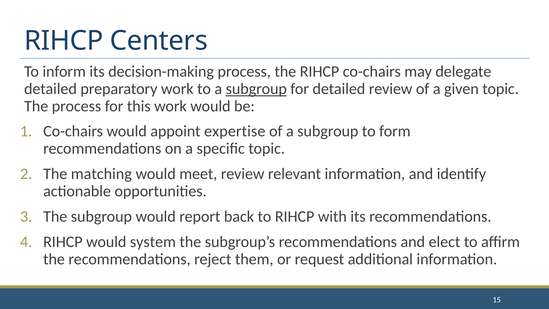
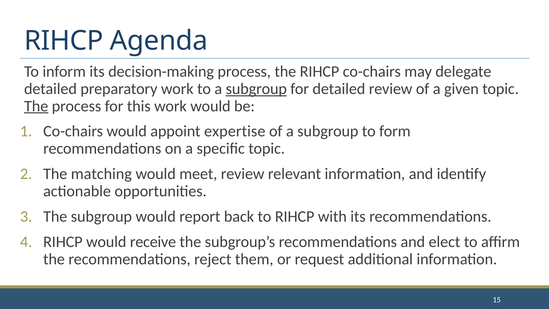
Centers: Centers -> Agenda
The at (36, 106) underline: none -> present
system: system -> receive
